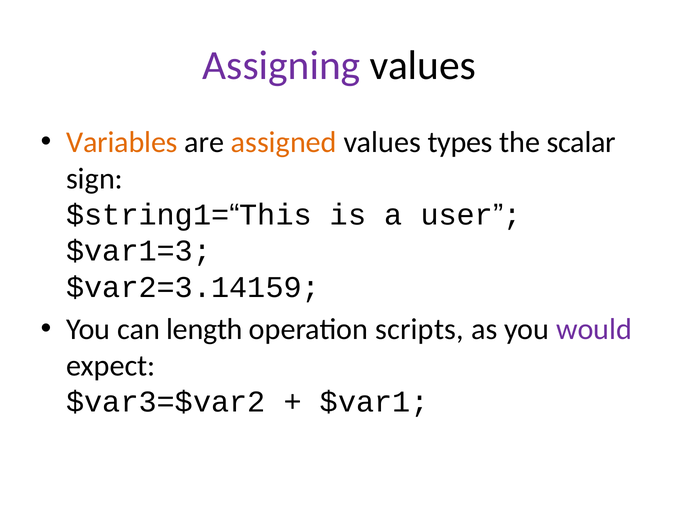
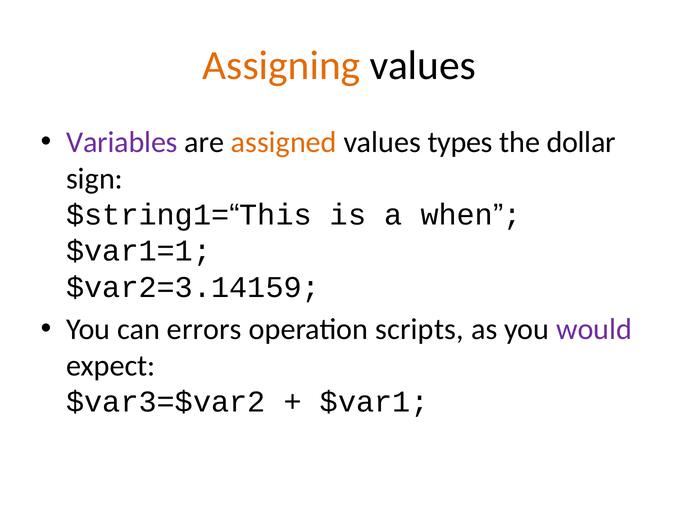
Assigning colour: purple -> orange
Variables colour: orange -> purple
scalar: scalar -> dollar
user: user -> when
$var1=3: $var1=3 -> $var1=1
length: length -> errors
